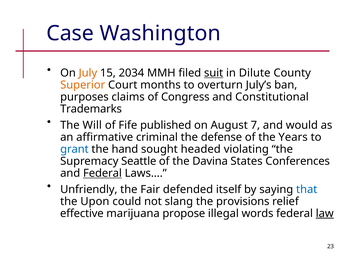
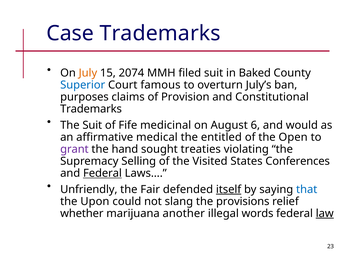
Case Washington: Washington -> Trademarks
2034: 2034 -> 2074
suit at (214, 73) underline: present -> none
Dilute: Dilute -> Baked
Superior colour: orange -> blue
months: months -> famous
Congress: Congress -> Provision
The Will: Will -> Suit
published: published -> medicinal
7: 7 -> 6
criminal: criminal -> medical
defense: defense -> entitled
Years: Years -> Open
grant colour: blue -> purple
headed: headed -> treaties
Seattle: Seattle -> Selling
Davina: Davina -> Visited
itself underline: none -> present
effective: effective -> whether
propose: propose -> another
